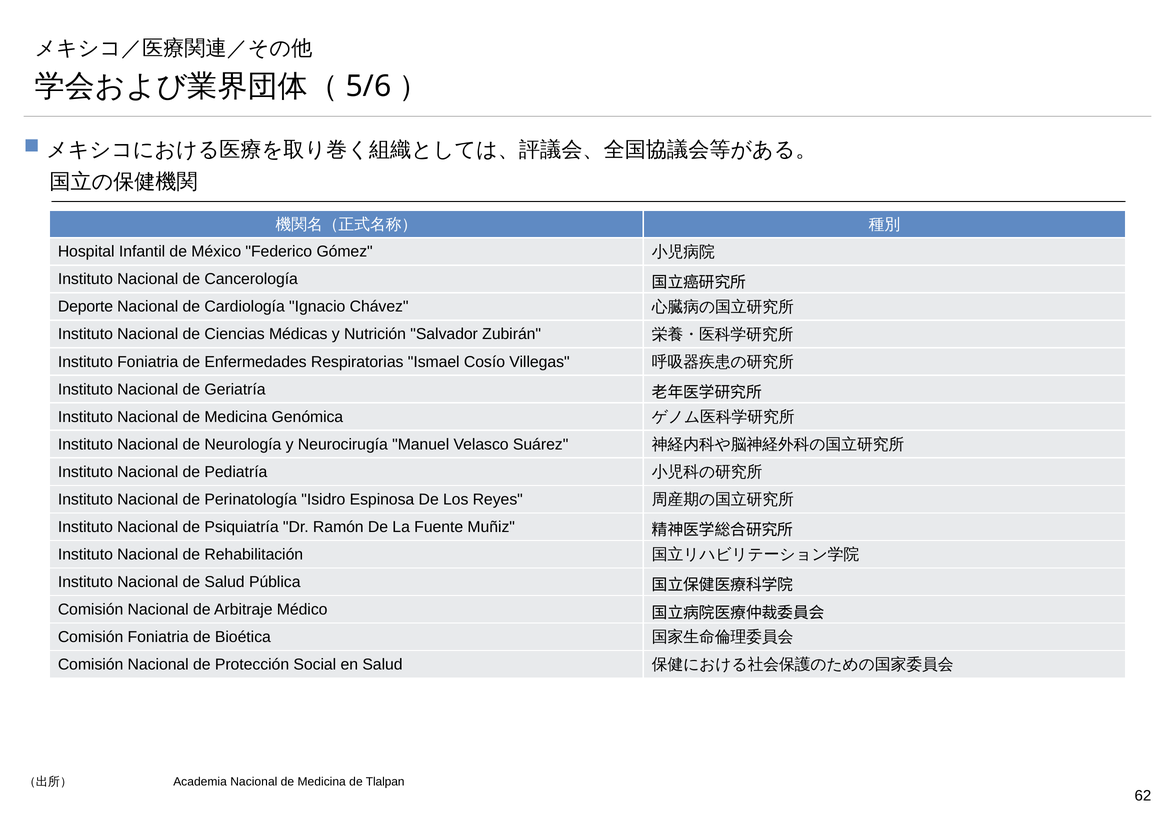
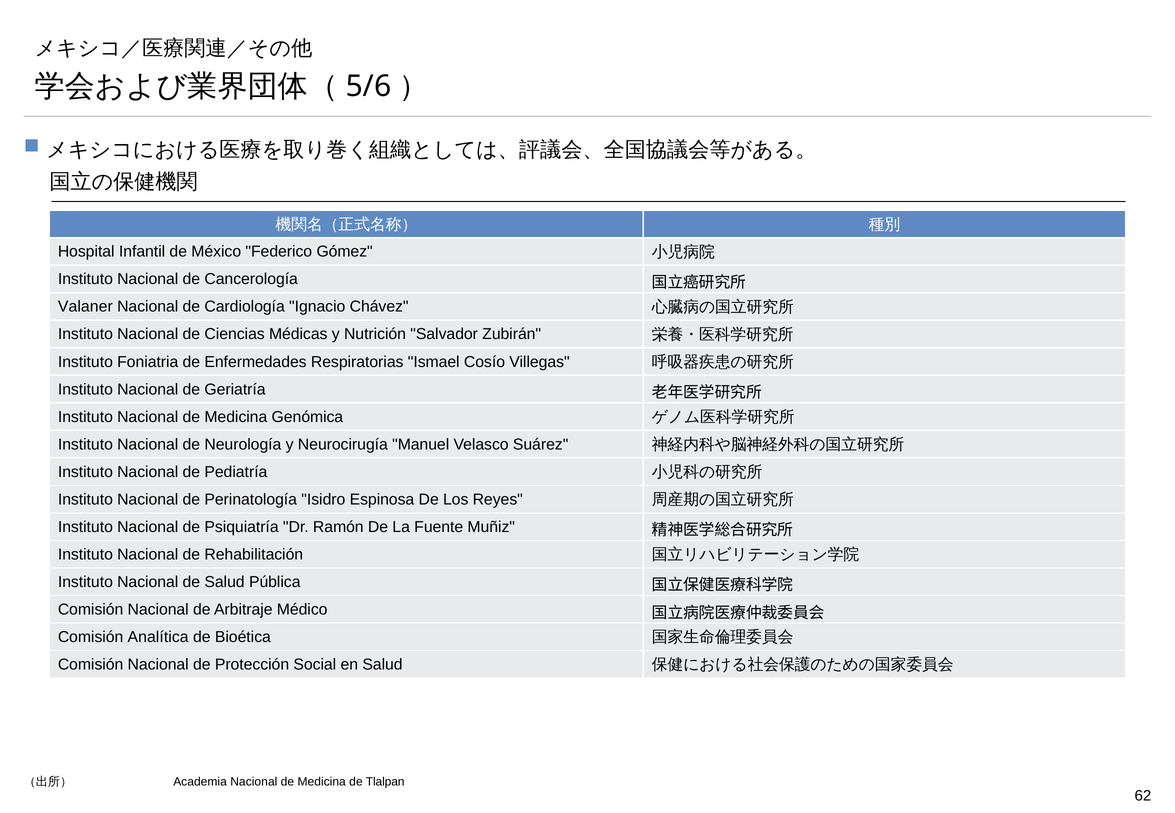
Deporte: Deporte -> Valaner
Comisión Foniatria: Foniatria -> Analítica
